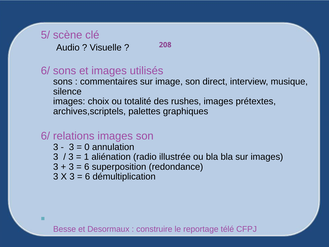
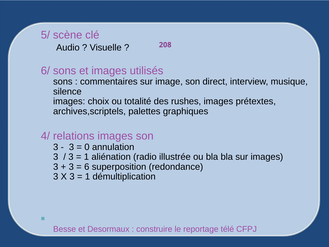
6/ at (45, 136): 6/ -> 4/
6 at (88, 176): 6 -> 1
